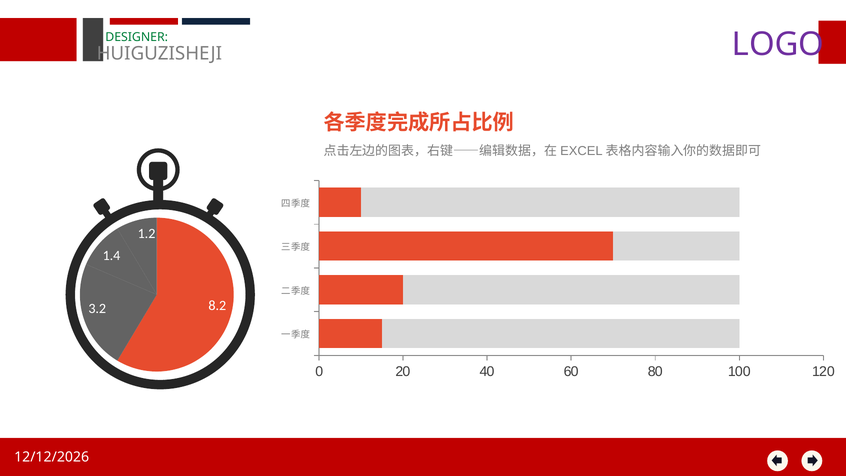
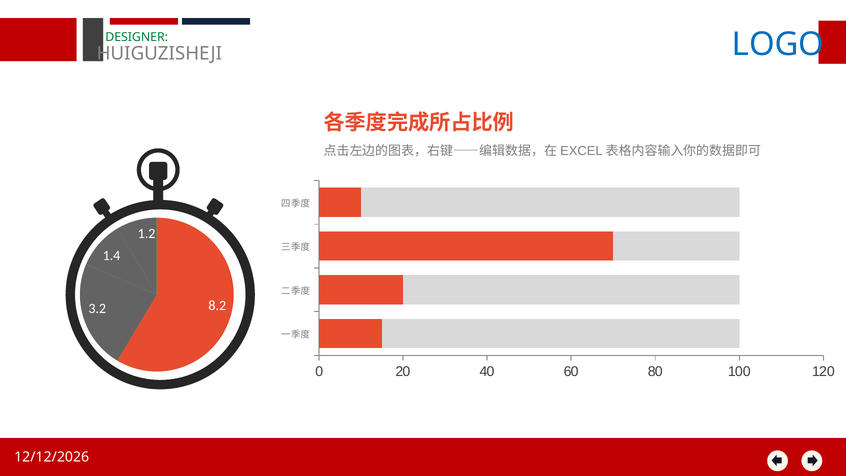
LOGO colour: purple -> blue
